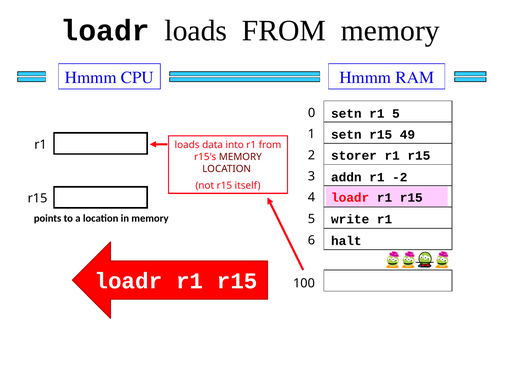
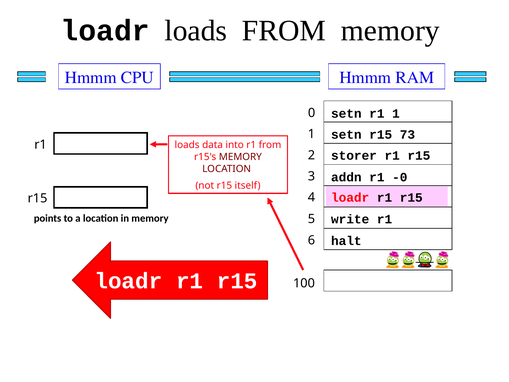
r1 5: 5 -> 1
49: 49 -> 73
-2: -2 -> -0
